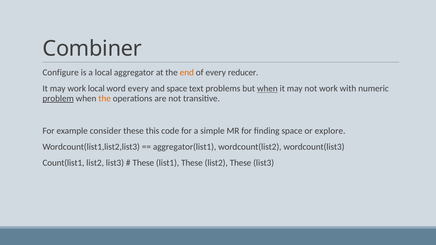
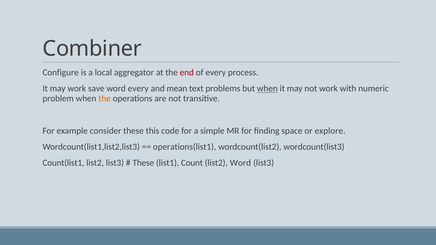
end colour: orange -> red
reducer: reducer -> process
work local: local -> save
and space: space -> mean
problem underline: present -> none
aggregator(list1: aggregator(list1 -> operations(list1
list1 These: These -> Count
list2 These: These -> Word
